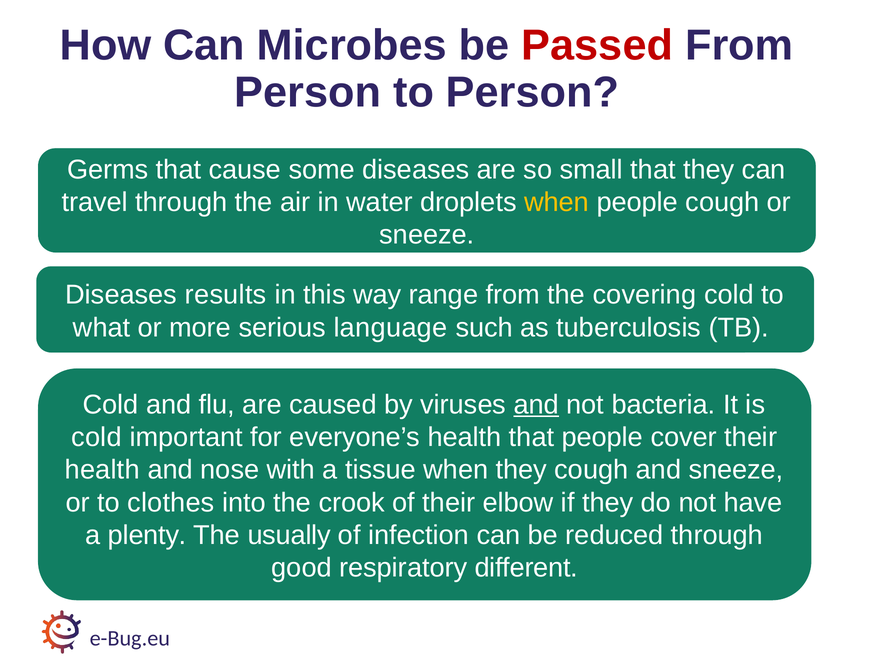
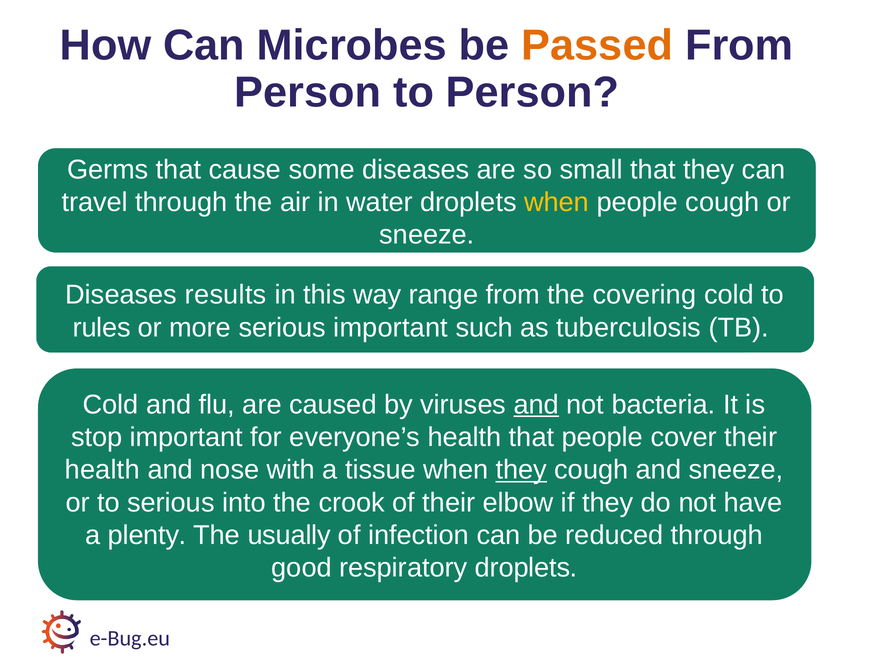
Passed colour: red -> orange
what: what -> rules
serious language: language -> important
cold at (97, 437): cold -> stop
they at (521, 470) underline: none -> present
to clothes: clothes -> serious
respiratory different: different -> droplets
